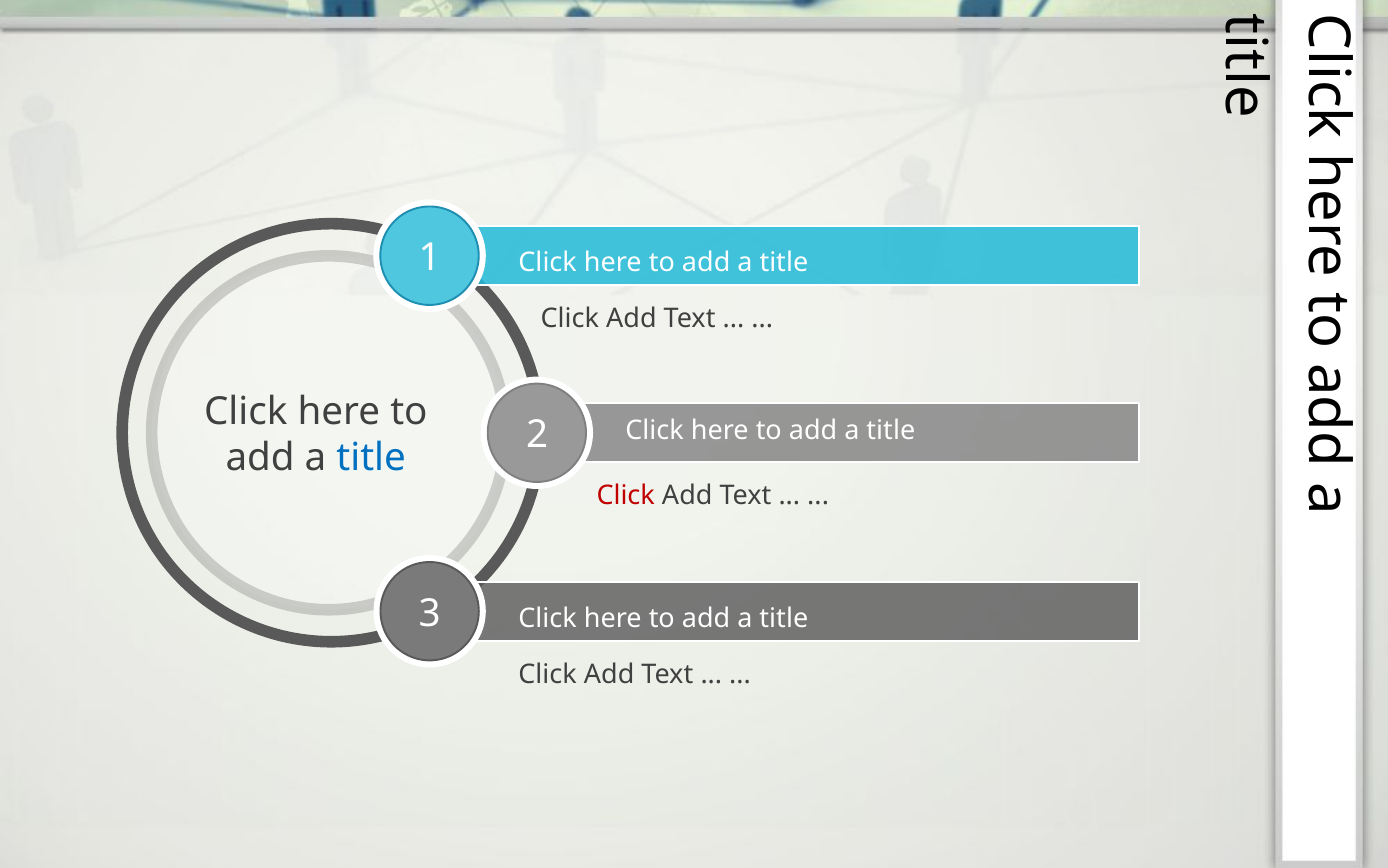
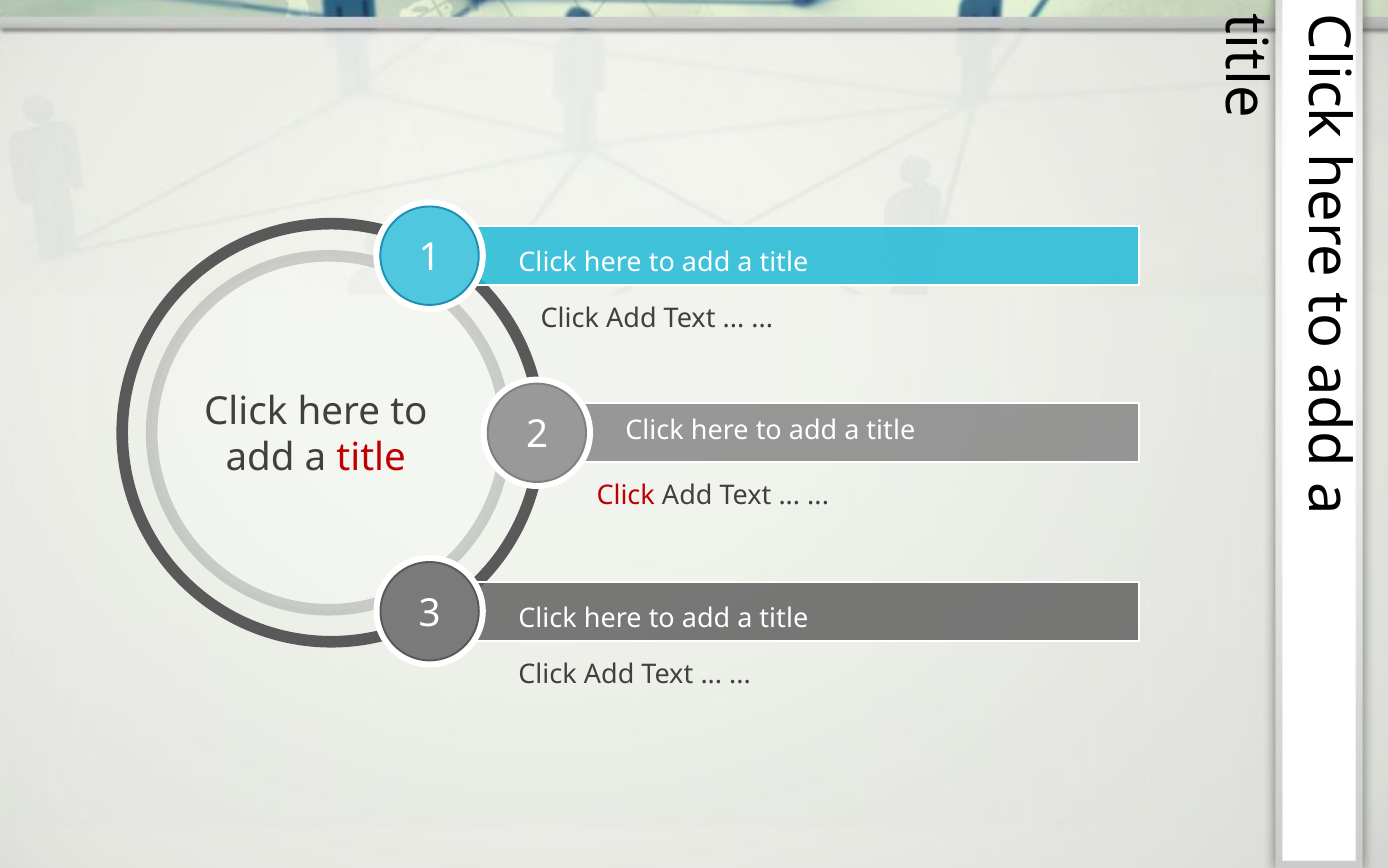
title at (371, 458) colour: blue -> red
